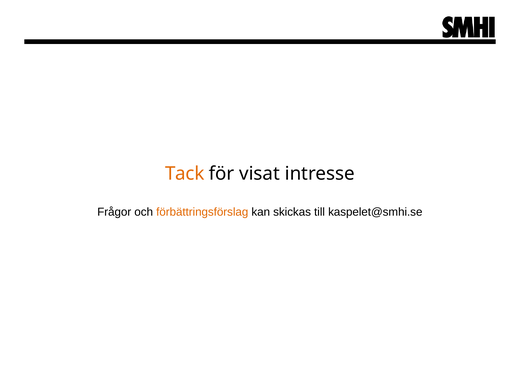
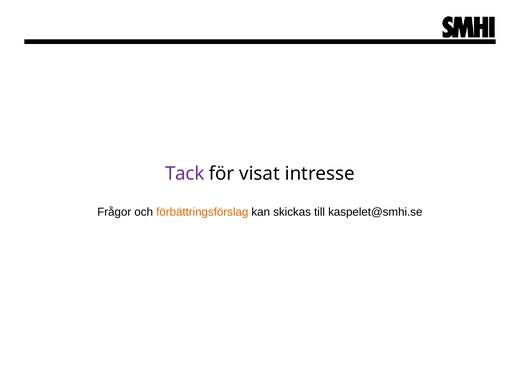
Tack colour: orange -> purple
